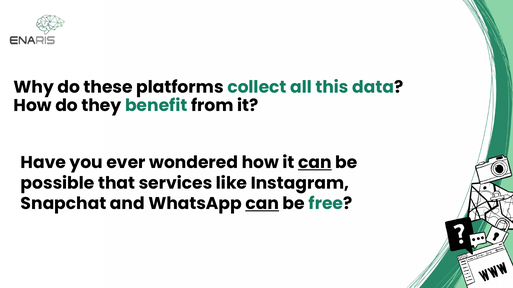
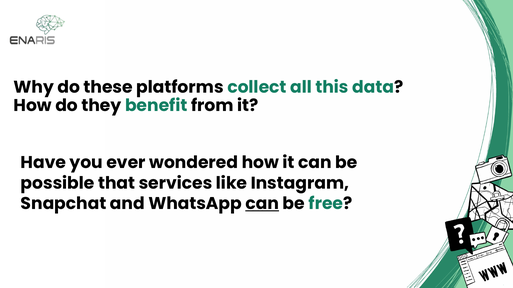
can at (315, 163) underline: present -> none
